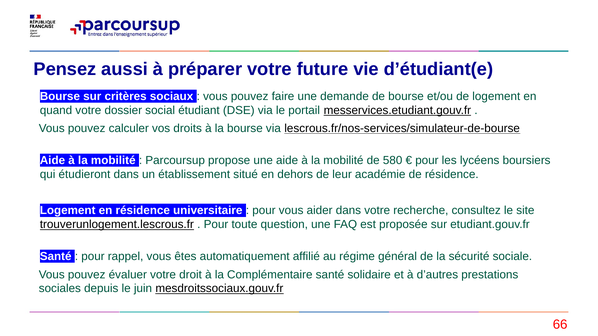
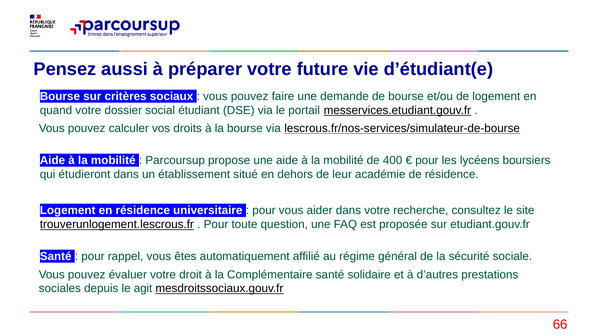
580: 580 -> 400
juin: juin -> agit
